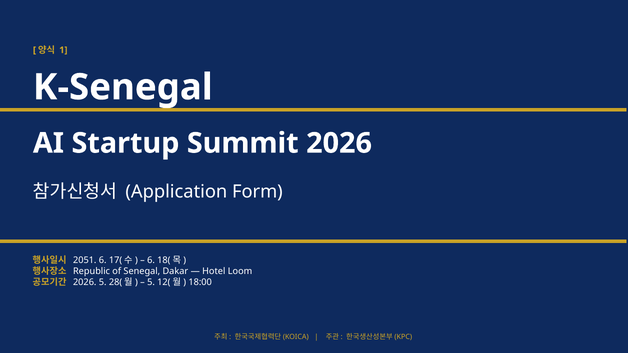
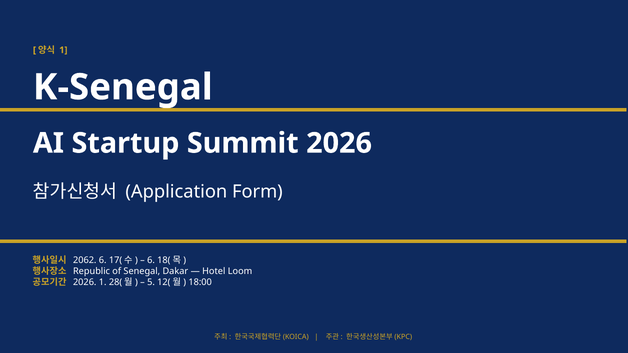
2051: 2051 -> 2062
2026 5: 5 -> 1
